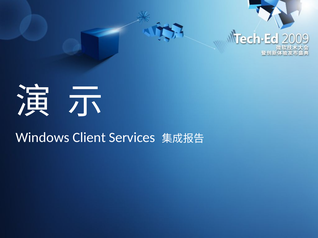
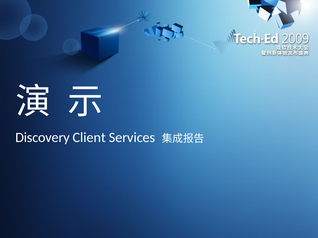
Windows: Windows -> Discovery
